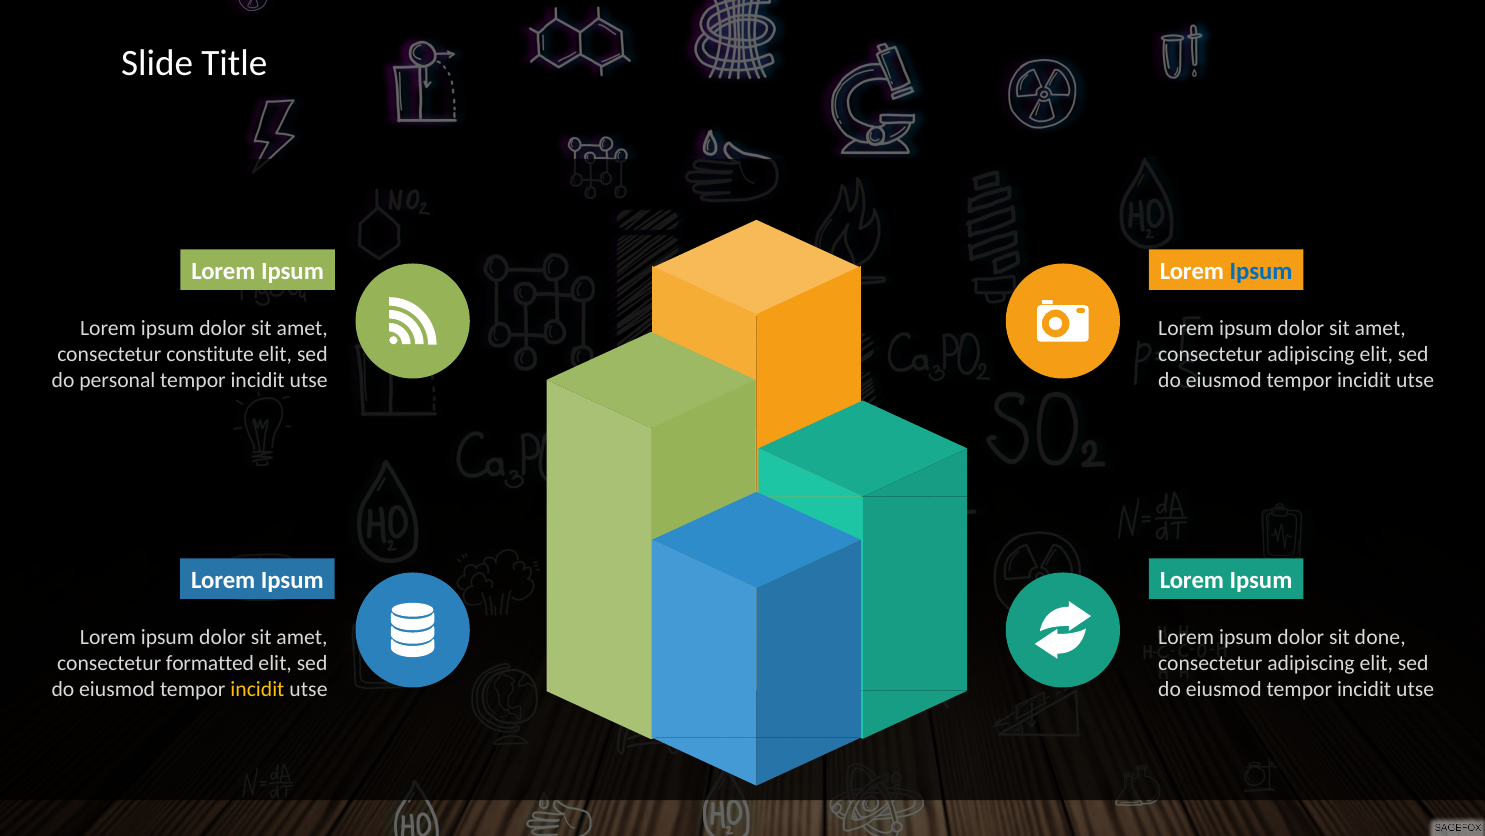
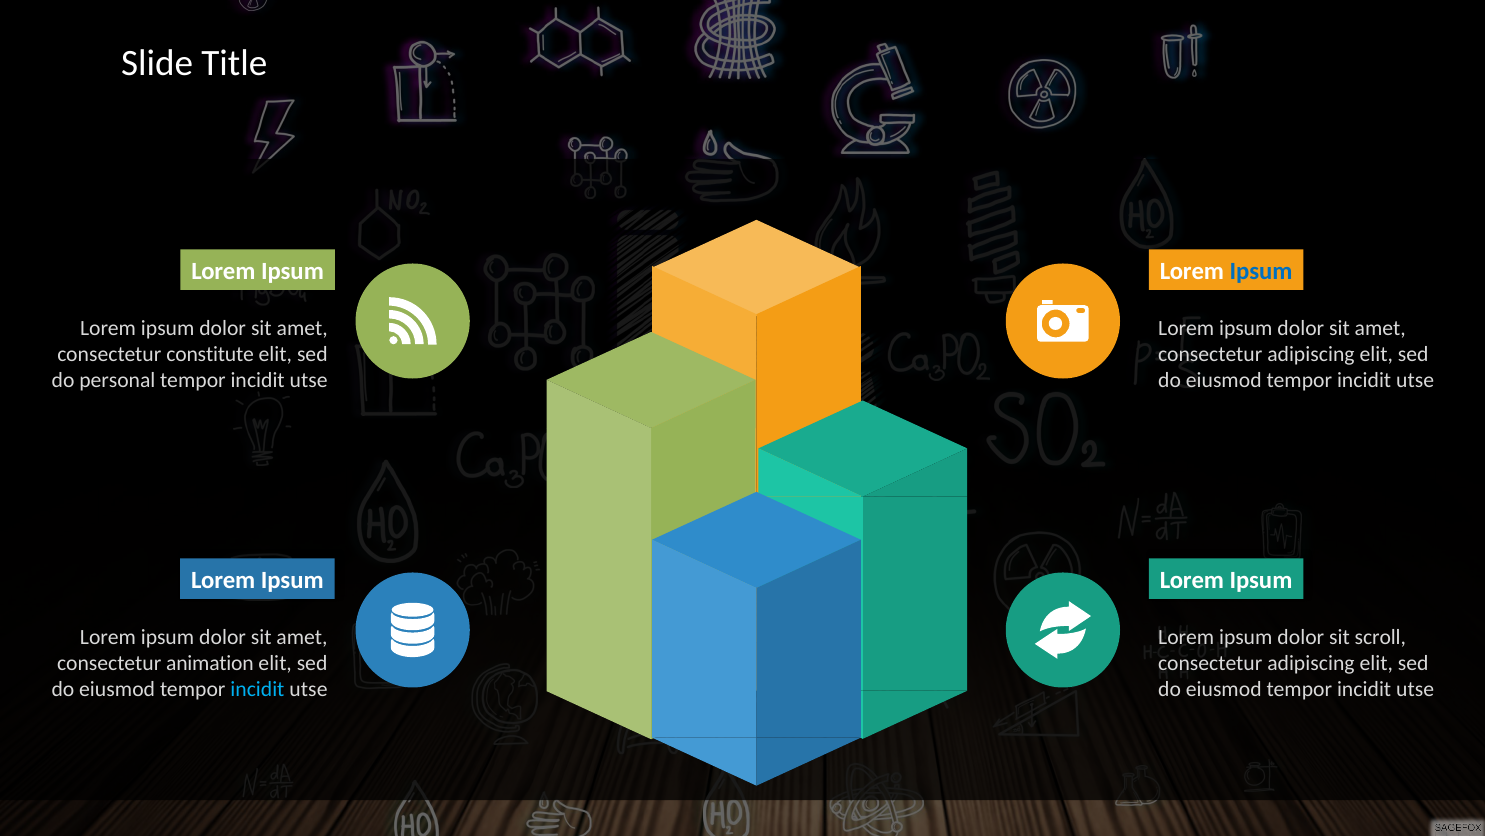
done: done -> scroll
formatted: formatted -> animation
incidit at (257, 689) colour: yellow -> light blue
